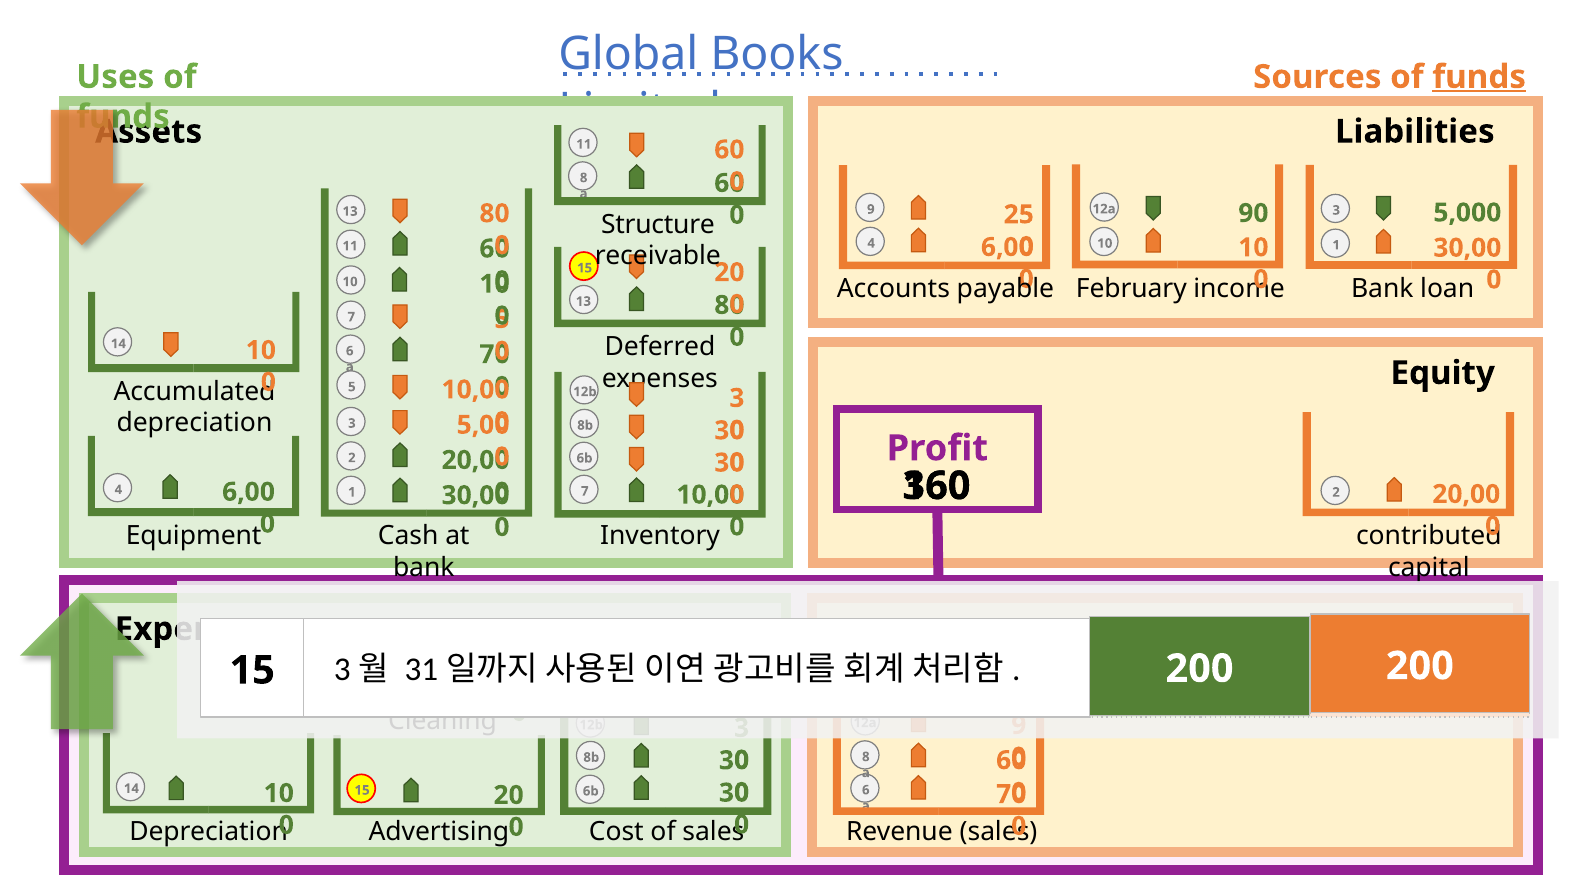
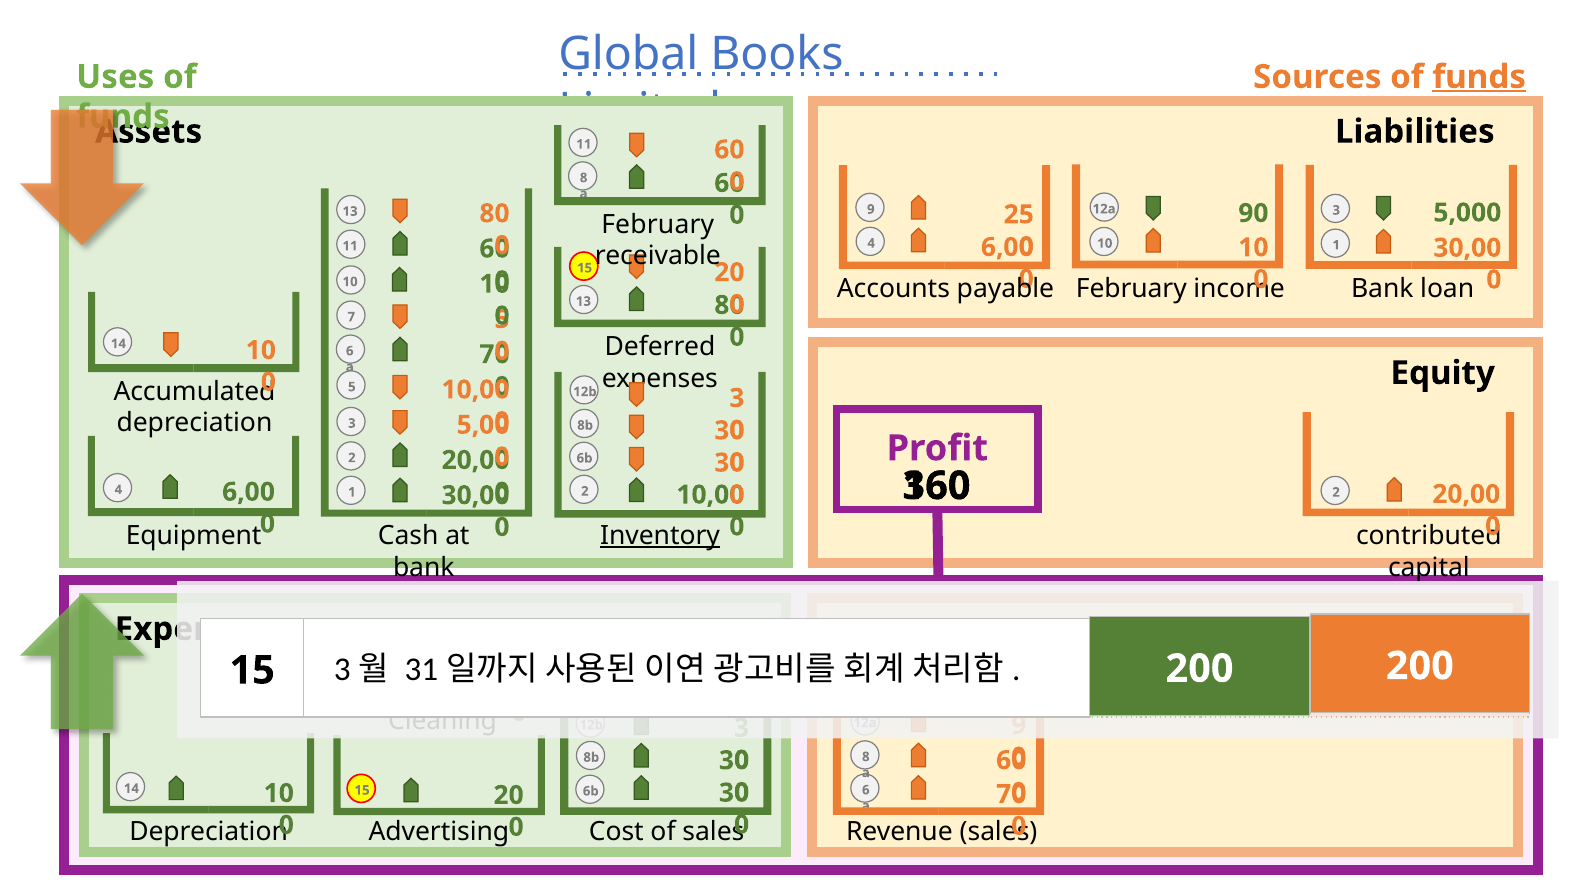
Structure at (658, 224): Structure -> February
4 7: 7 -> 2
Inventory underline: none -> present
